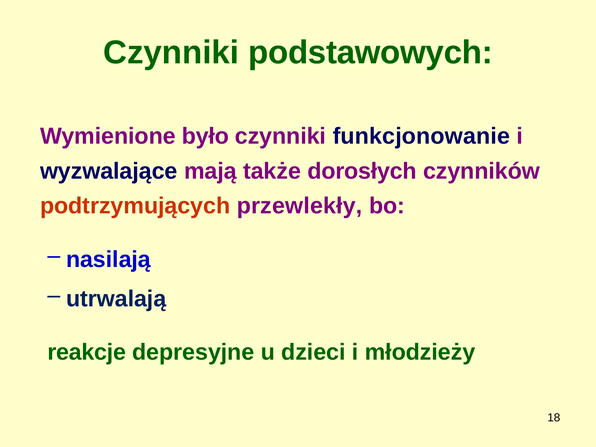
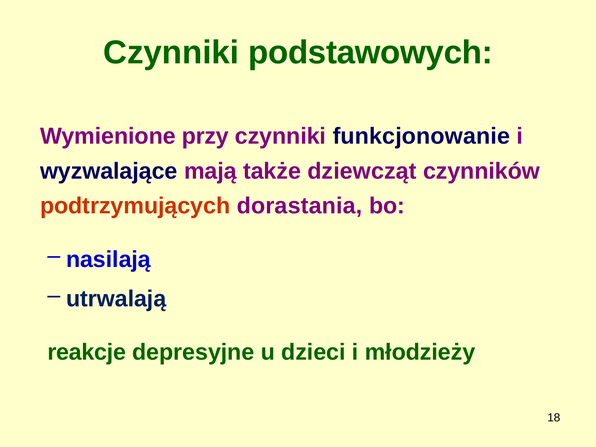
było: było -> przy
dorosłych: dorosłych -> dziewcząt
przewlekły: przewlekły -> dorastania
